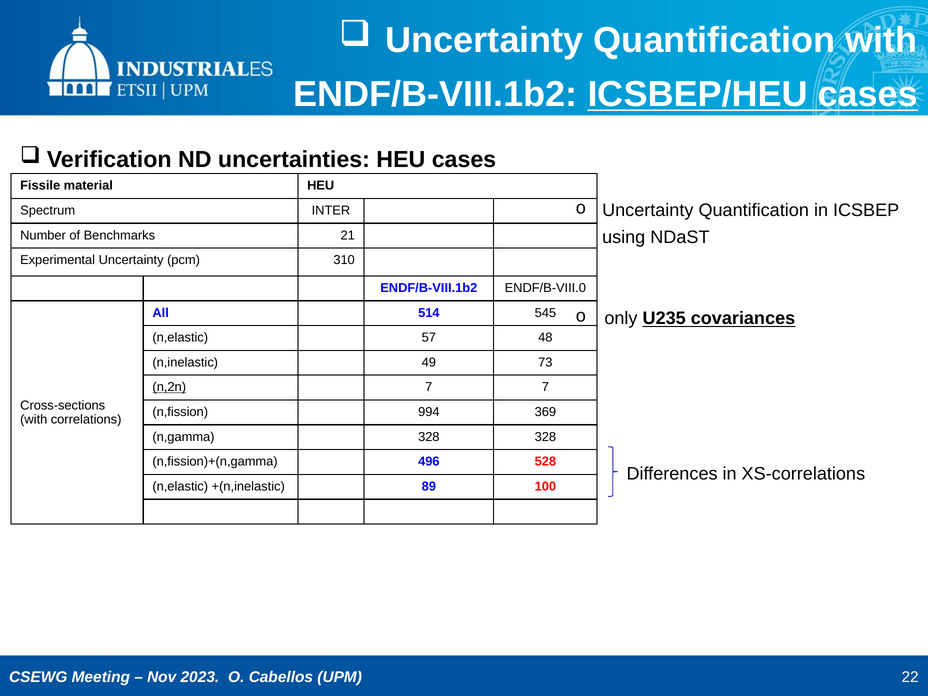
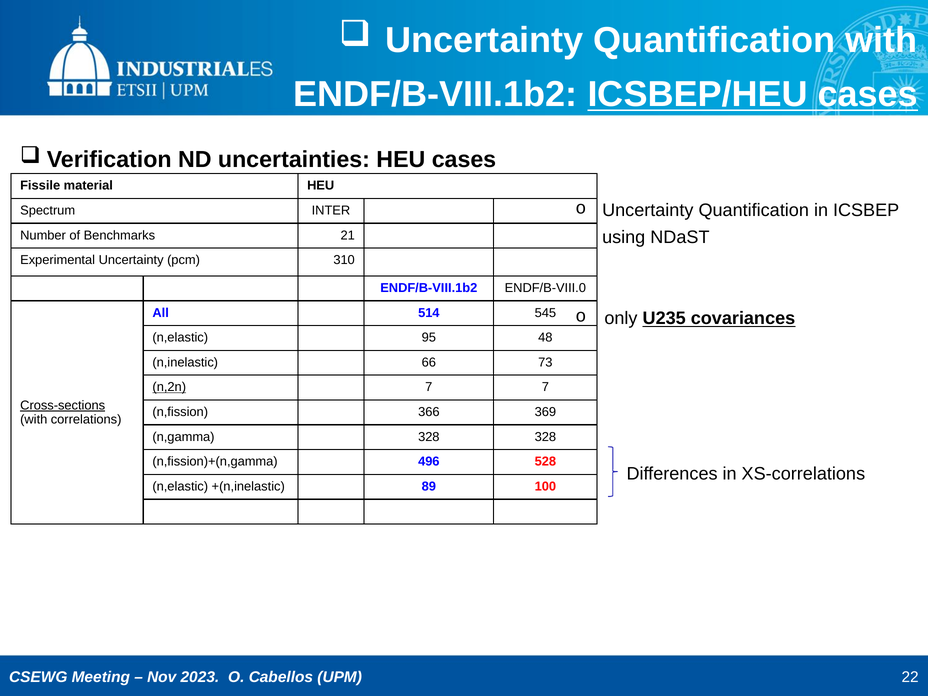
57: 57 -> 95
49: 49 -> 66
Cross-sections underline: none -> present
994: 994 -> 366
